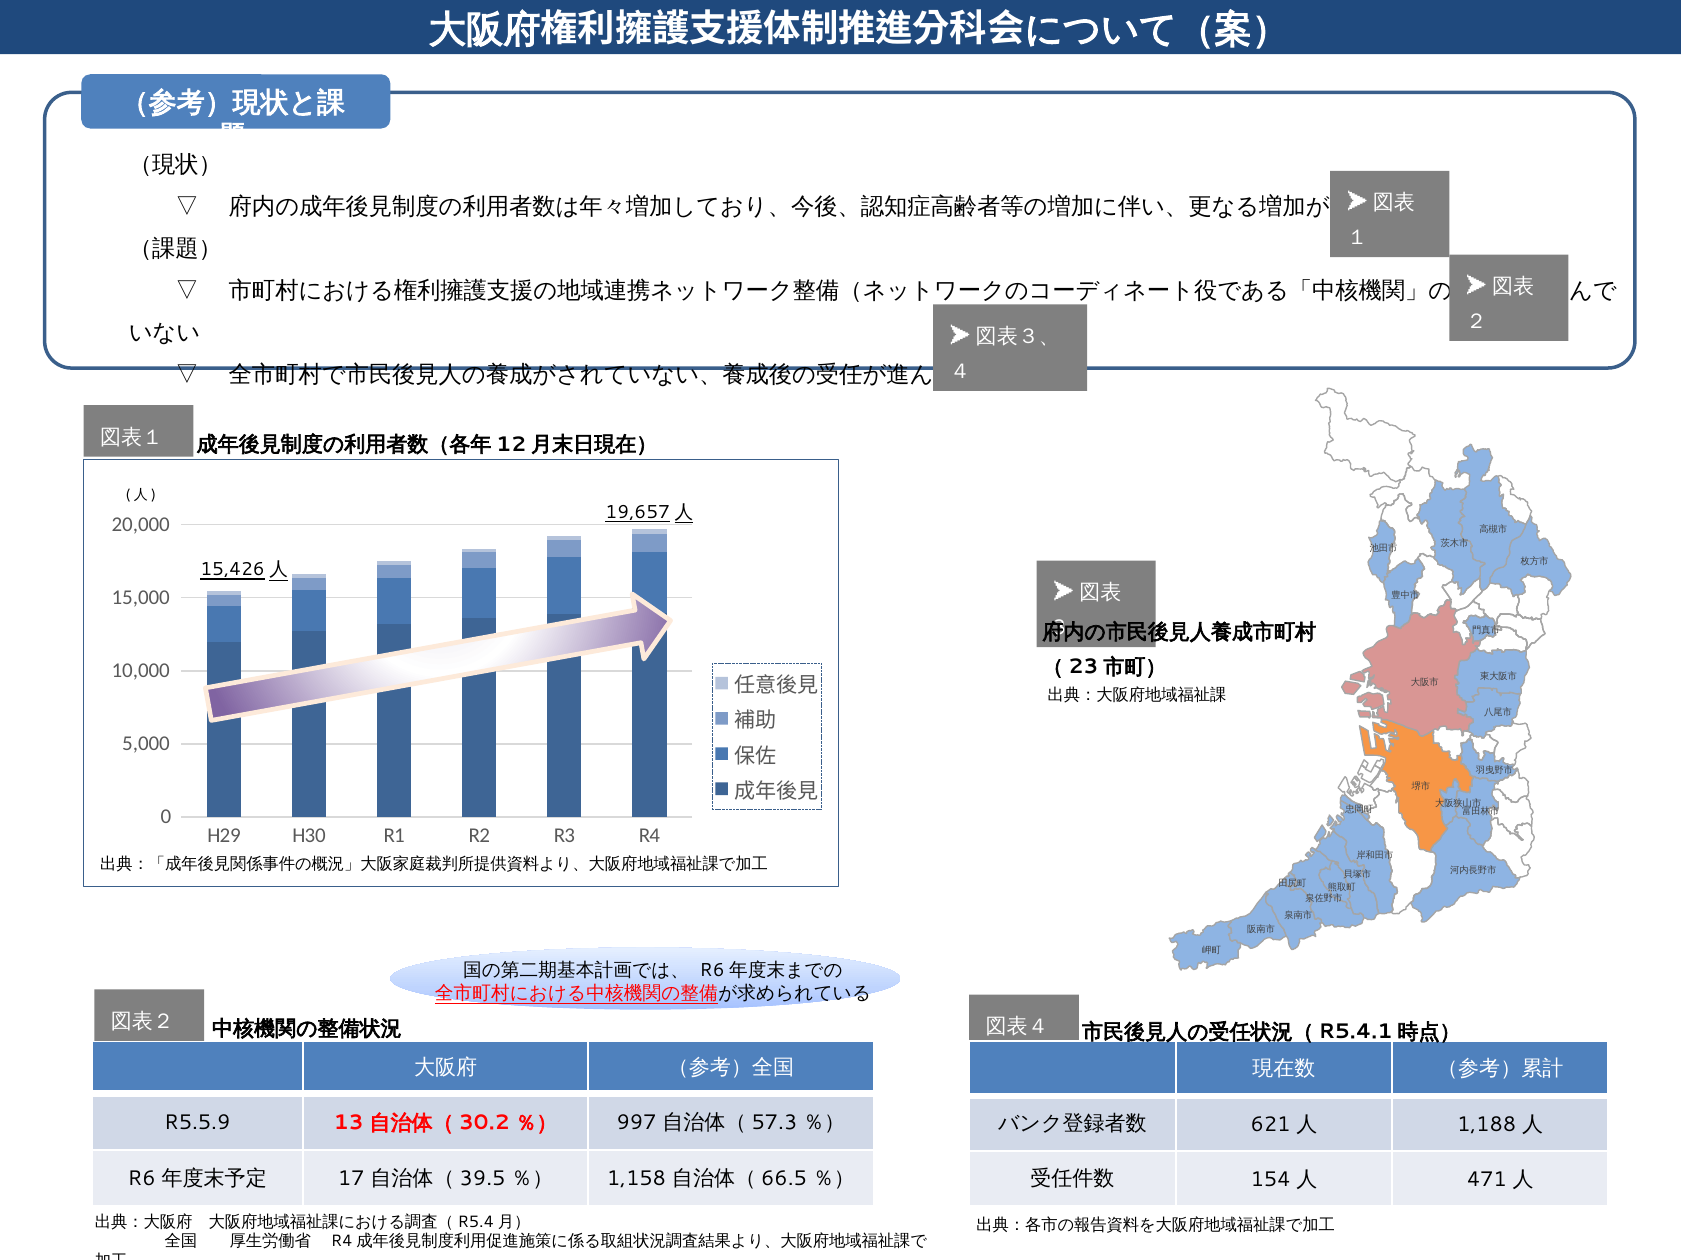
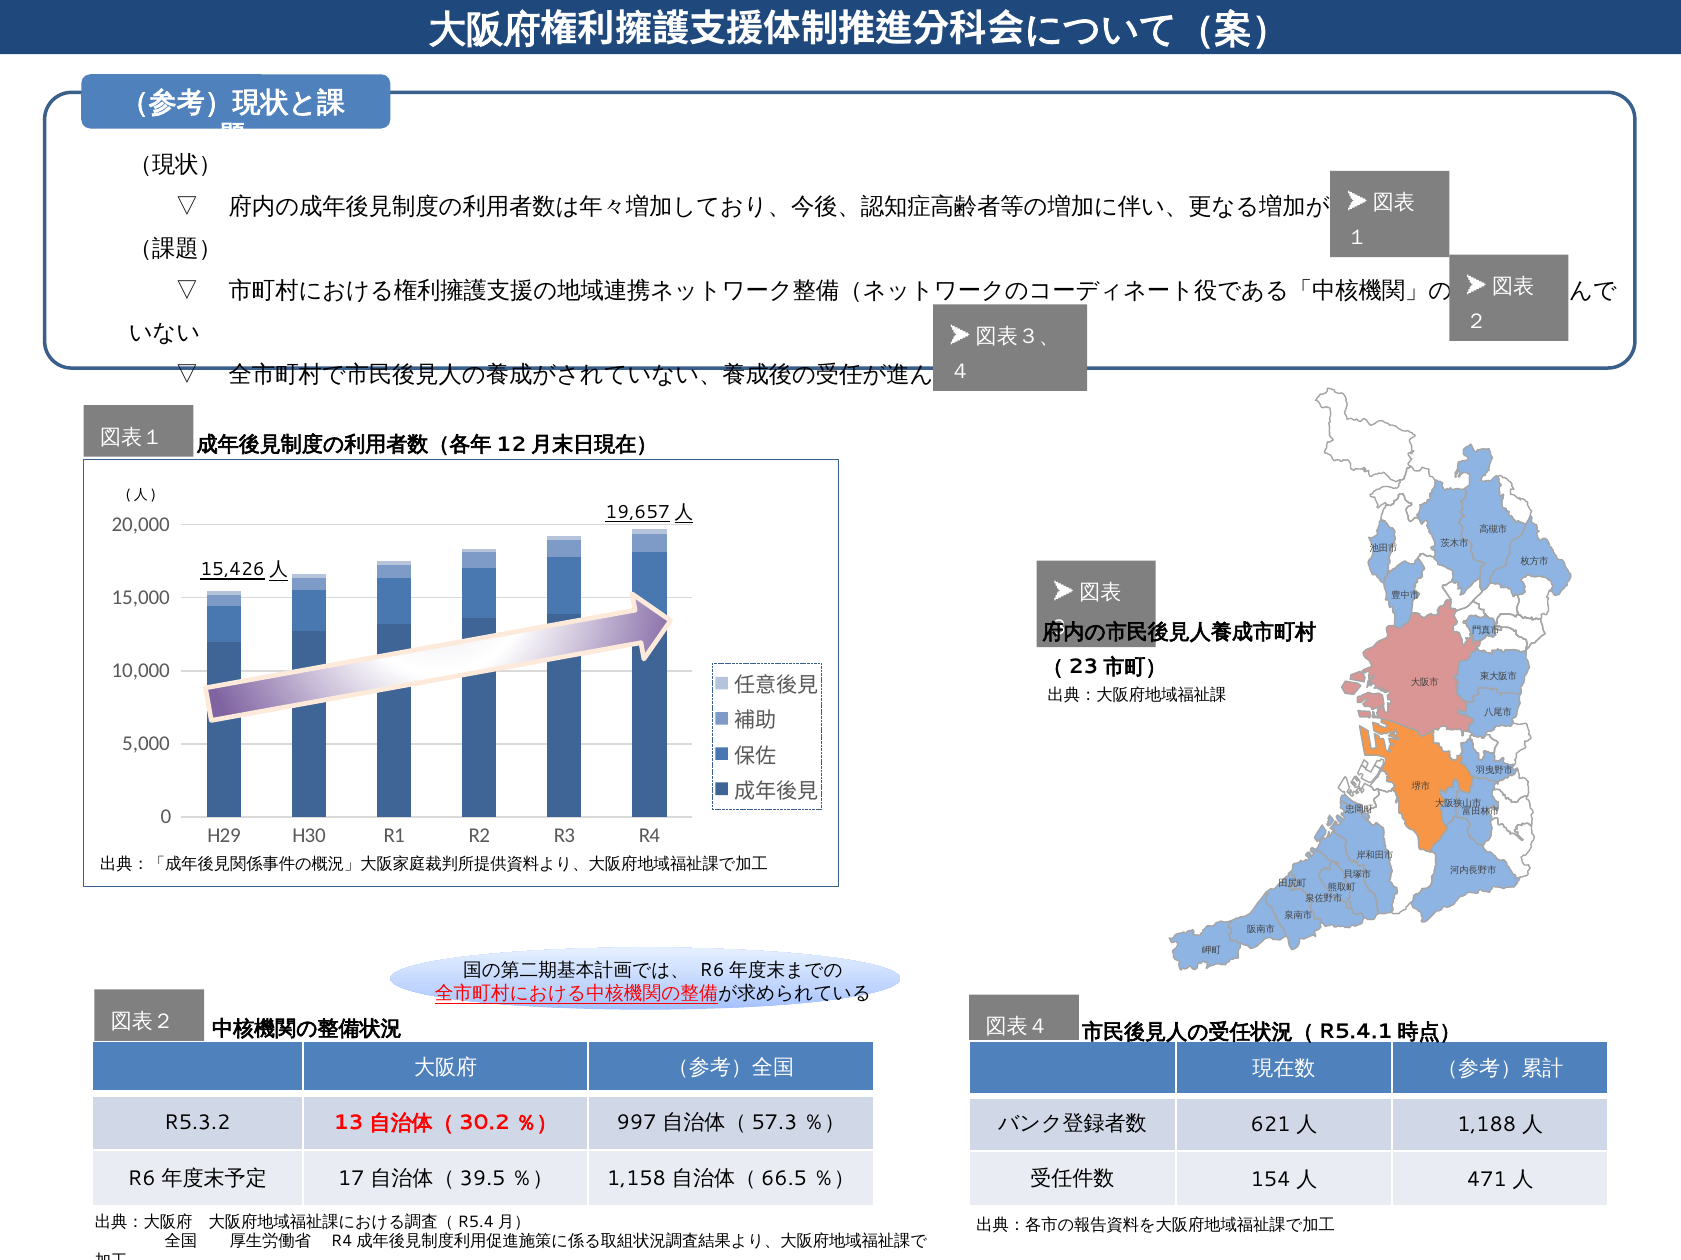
R5.5.9: R5.5.9 -> R5.3.2
